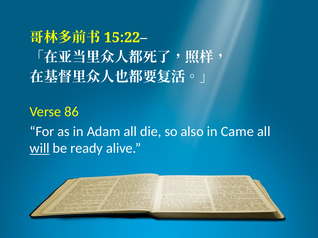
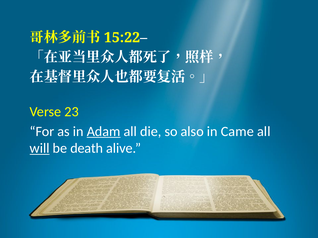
86: 86 -> 23
Adam underline: none -> present
ready: ready -> death
